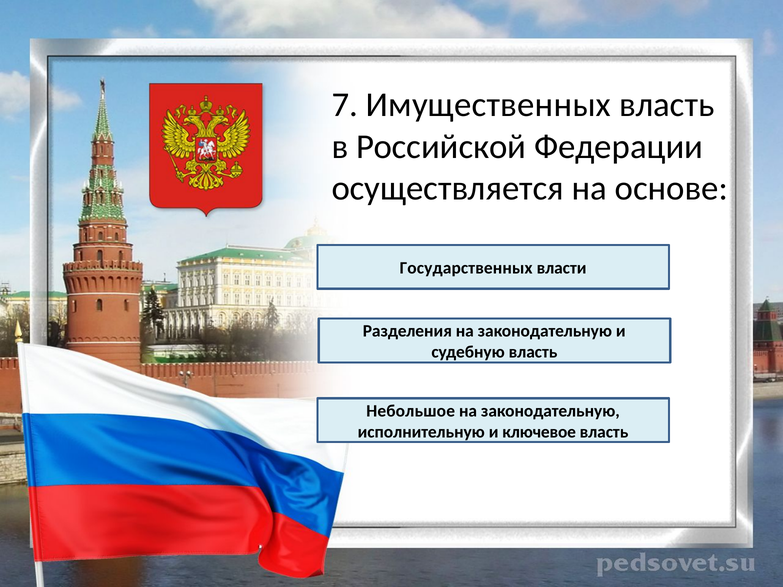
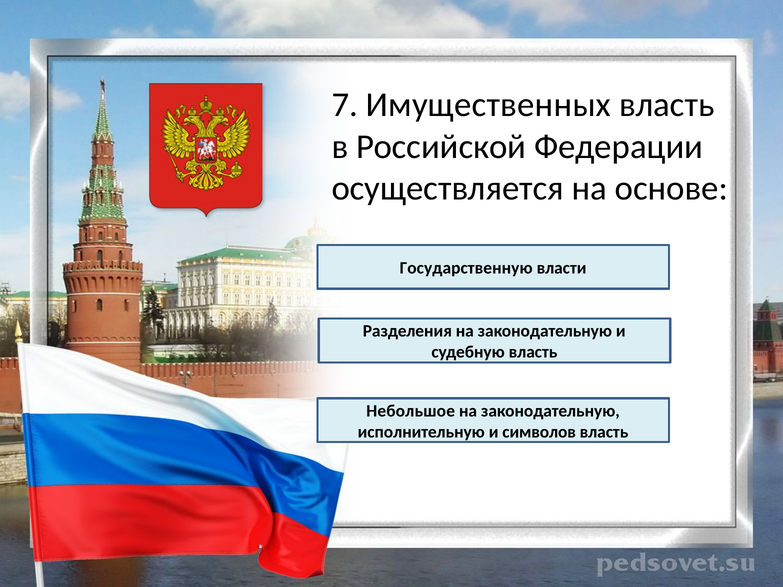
Государственных: Государственных -> Государственную
ключевое: ключевое -> символов
